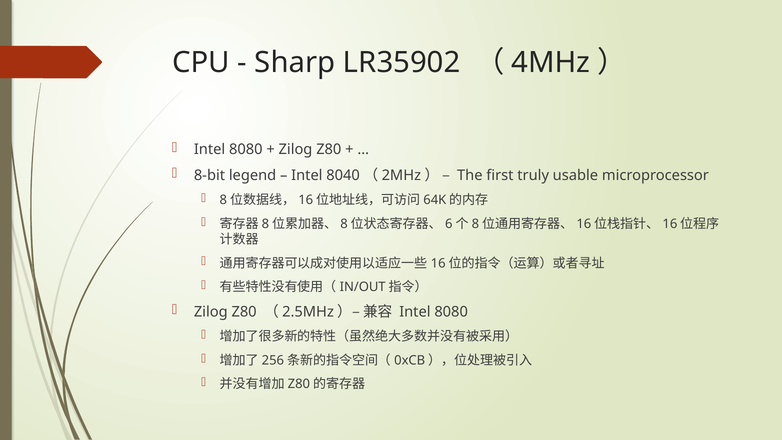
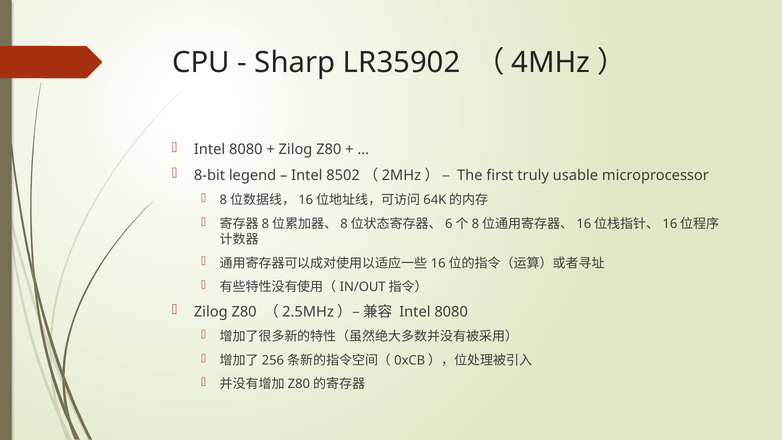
8040: 8040 -> 8502
